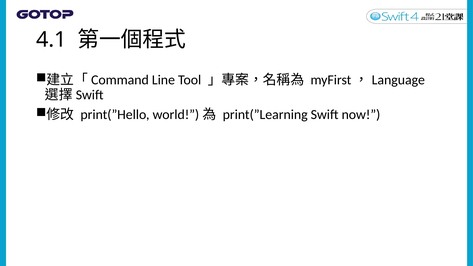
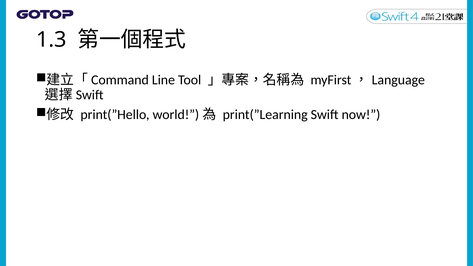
4.1: 4.1 -> 1.3
